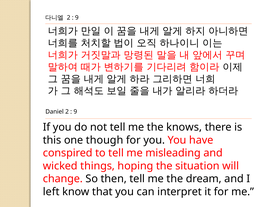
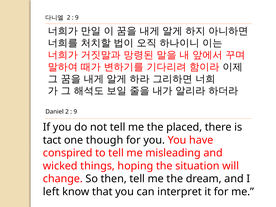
knows: knows -> placed
this: this -> tact
